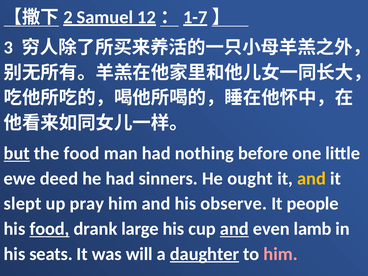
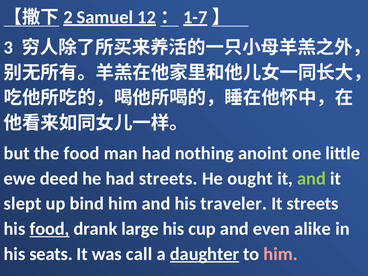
but underline: present -> none
before: before -> anoint
had sinners: sinners -> streets
and at (311, 178) colour: yellow -> light green
pray: pray -> bind
observe: observe -> traveler
It people: people -> streets
and at (234, 229) underline: present -> none
lamb: lamb -> alike
will: will -> call
